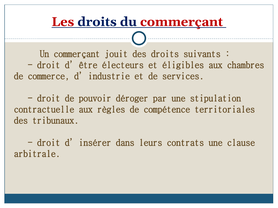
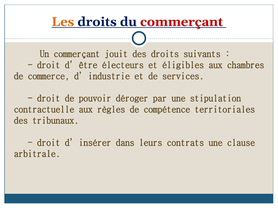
Les colour: red -> orange
